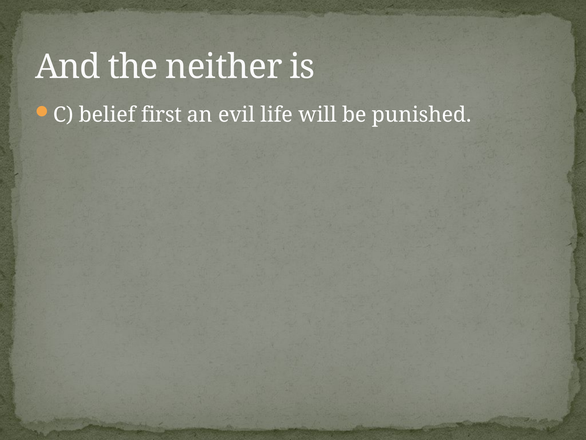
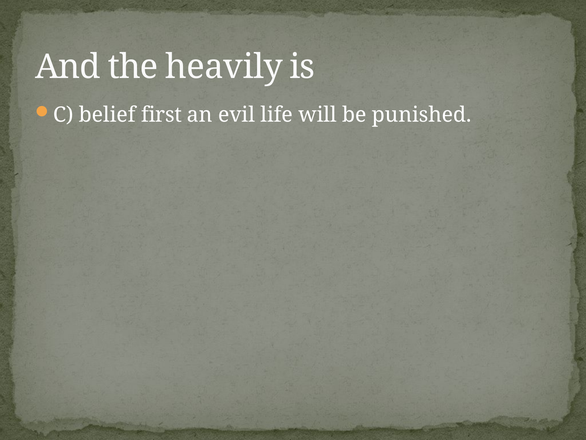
neither: neither -> heavily
